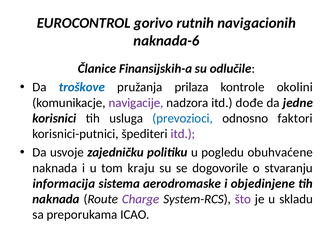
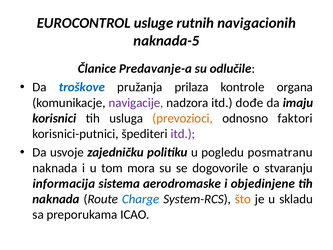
gorivo: gorivo -> usluge
naknada-6: naknada-6 -> naknada-5
Finansijskih-a: Finansijskih-a -> Predavanje-a
okolini: okolini -> organa
jedne: jedne -> imaju
prevozioci colour: blue -> orange
obuhvaćene: obuhvaćene -> posmatranu
kraju: kraju -> mora
Charge colour: purple -> blue
što colour: purple -> orange
